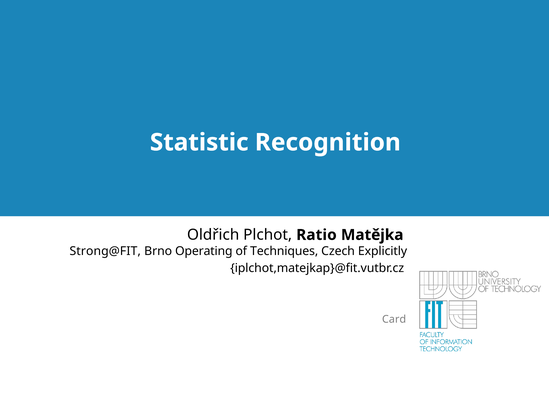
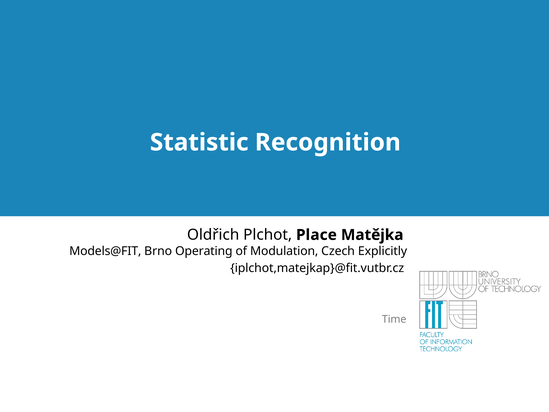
Ratio: Ratio -> Place
Strong@FIT: Strong@FIT -> Models@FIT
Techniques: Techniques -> Modulation
Card: Card -> Time
